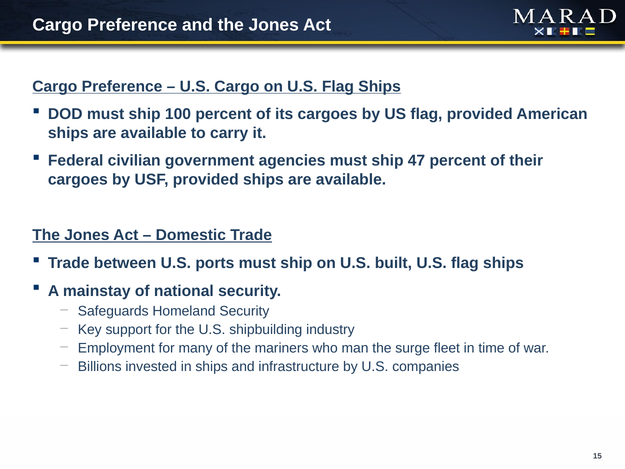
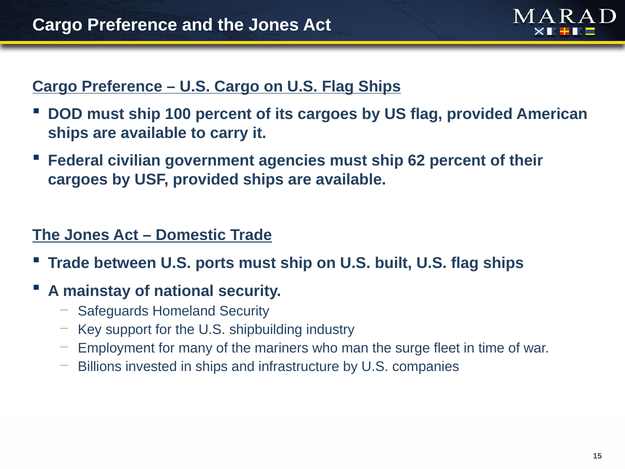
47: 47 -> 62
